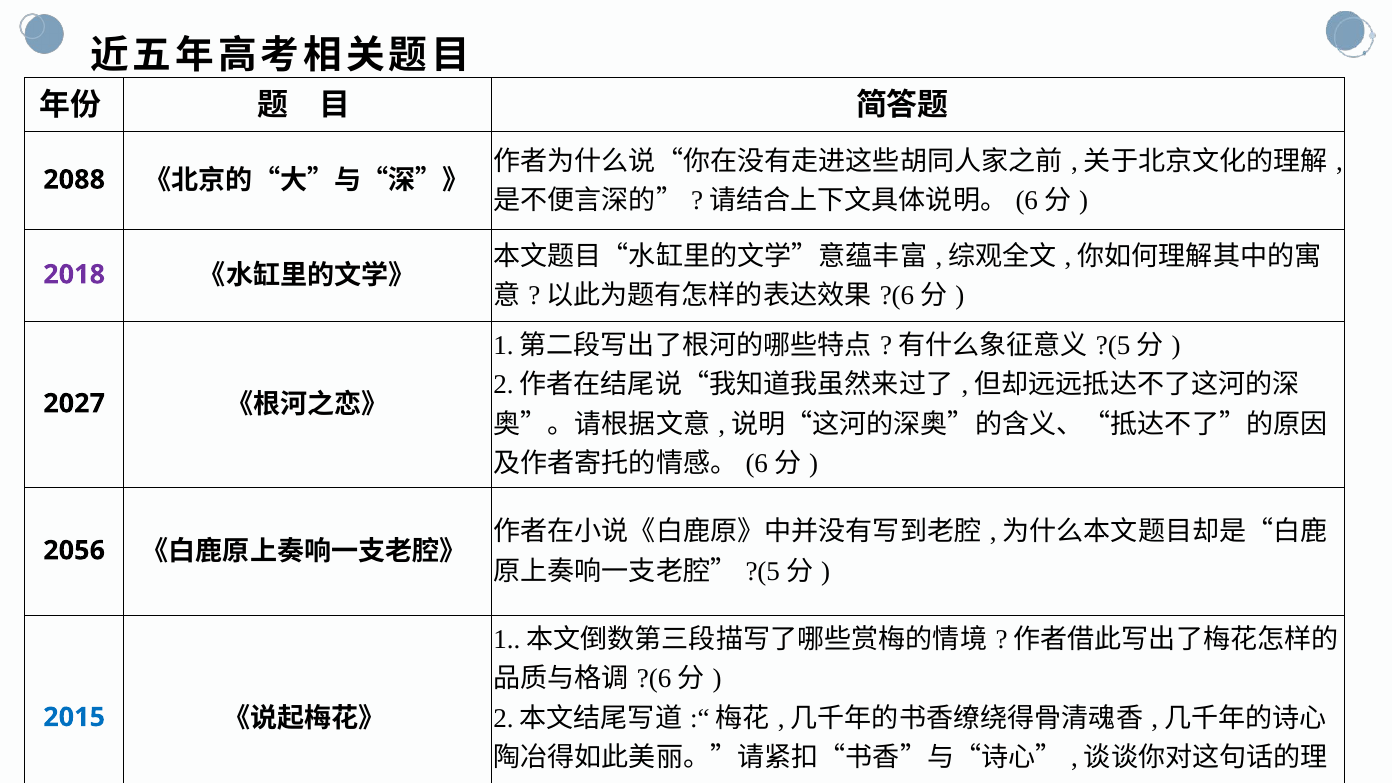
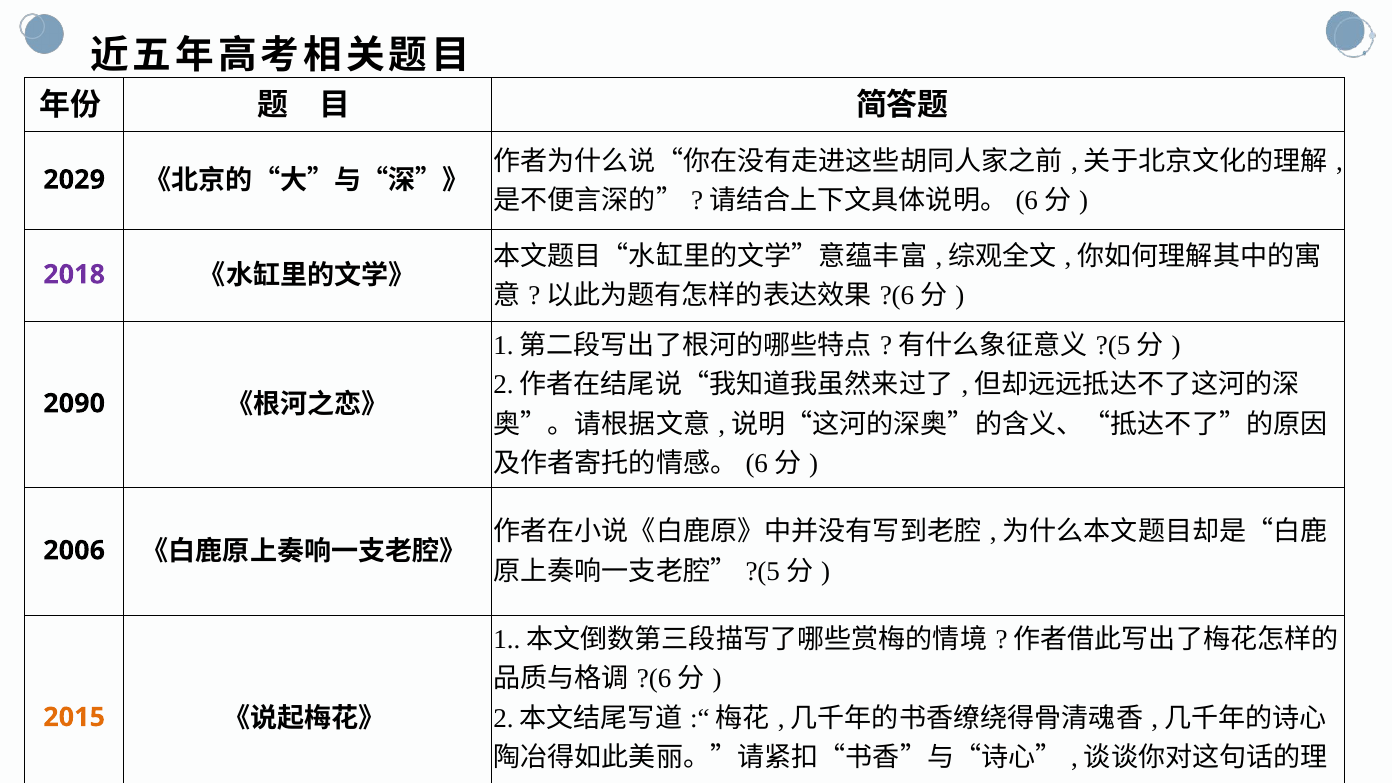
2088: 2088 -> 2029
2027: 2027 -> 2090
2056: 2056 -> 2006
2015 colour: blue -> orange
